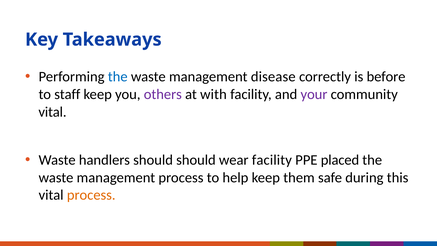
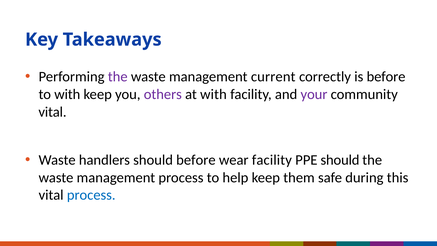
the at (118, 77) colour: blue -> purple
disease: disease -> current
to staff: staff -> with
should should: should -> before
PPE placed: placed -> should
process at (91, 195) colour: orange -> blue
